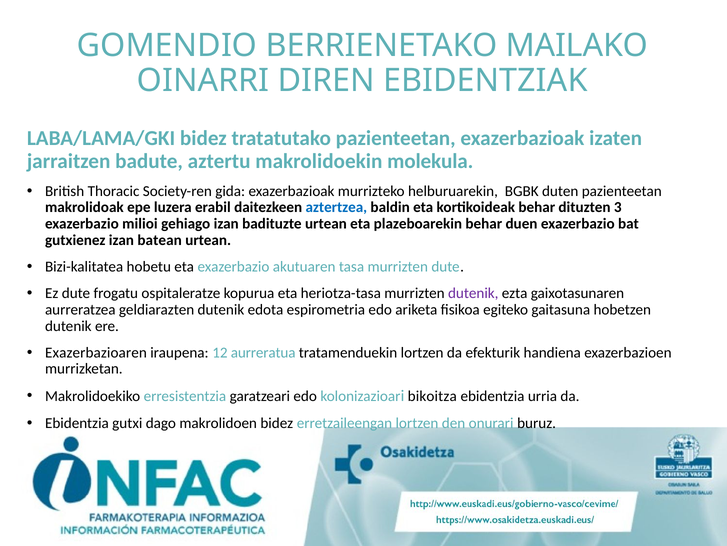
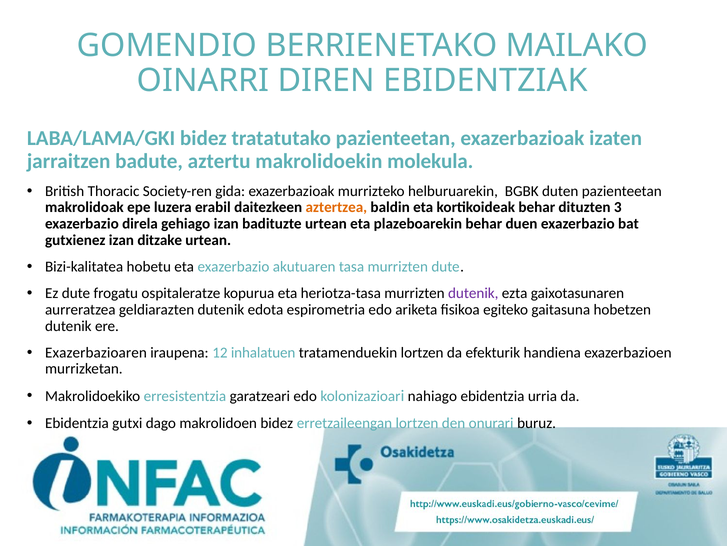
aztertzea colour: blue -> orange
milioi: milioi -> direla
batean: batean -> ditzake
aurreratua: aurreratua -> inhalatuen
bikoitza: bikoitza -> nahiago
